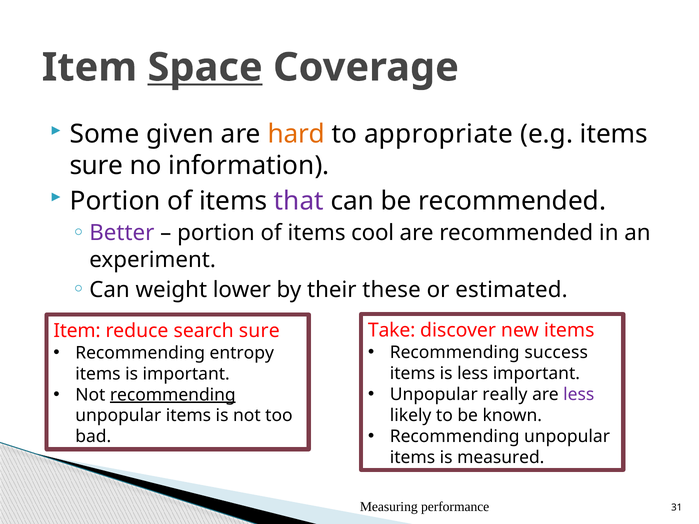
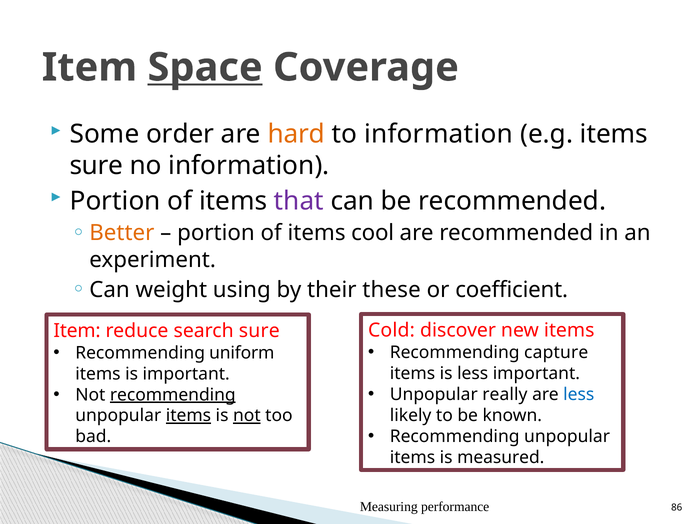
given: given -> order
to appropriate: appropriate -> information
Better colour: purple -> orange
lower: lower -> using
estimated: estimated -> coefficient
Take: Take -> Cold
success: success -> capture
entropy: entropy -> uniform
less at (579, 395) colour: purple -> blue
items at (188, 416) underline: none -> present
not at (247, 416) underline: none -> present
31: 31 -> 86
